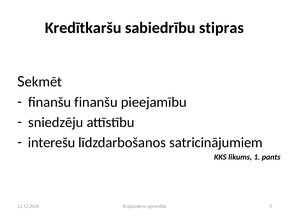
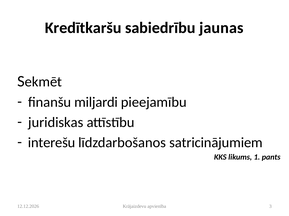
stipras: stipras -> jaunas
finanšu finanšu: finanšu -> miljardi
sniedzēju: sniedzēju -> juridiskas
